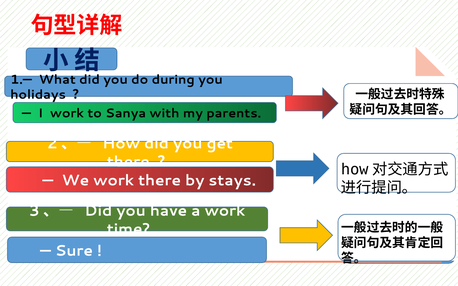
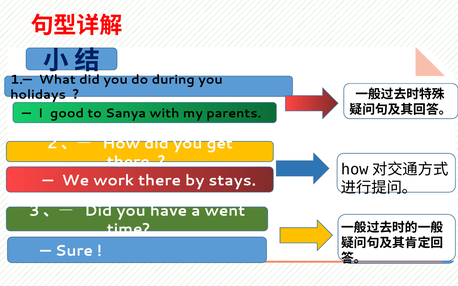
I work: work -> good
a work: work -> went
